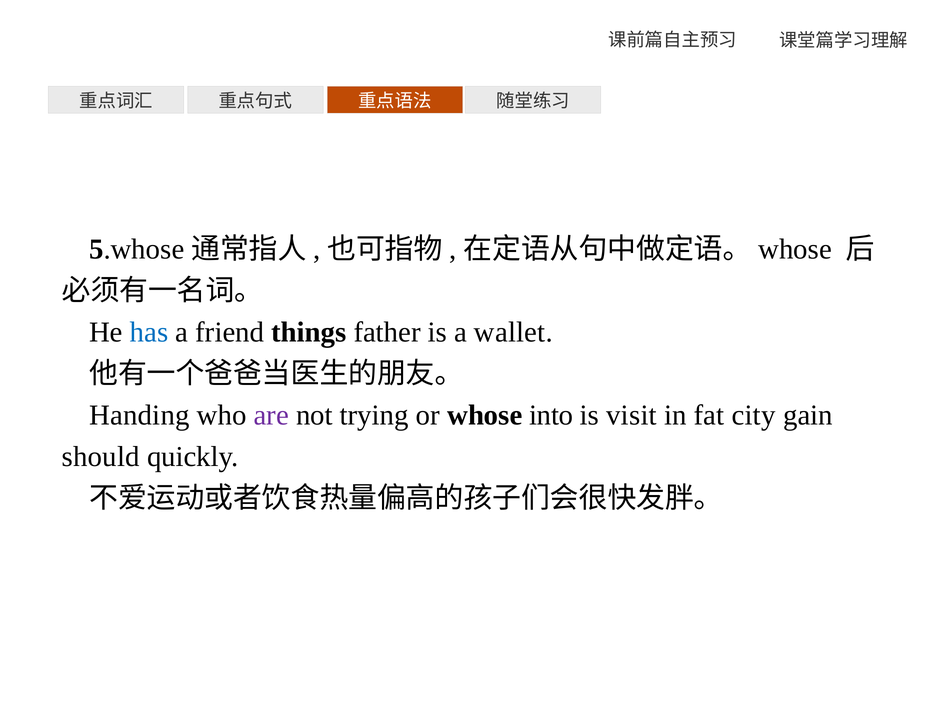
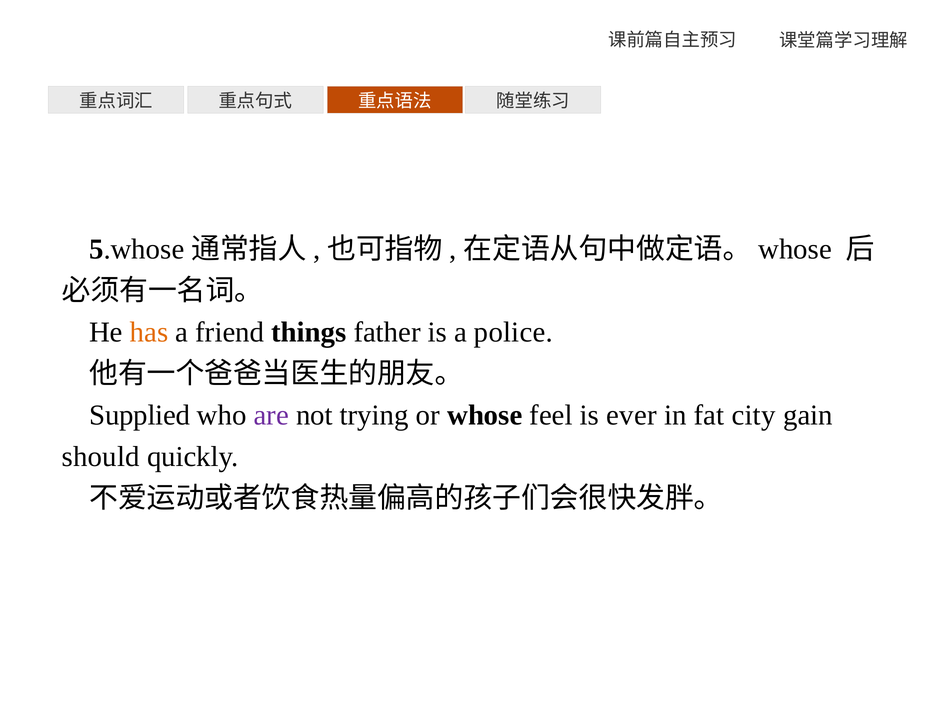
has colour: blue -> orange
wallet: wallet -> police
Handing: Handing -> Supplied
into: into -> feel
visit: visit -> ever
